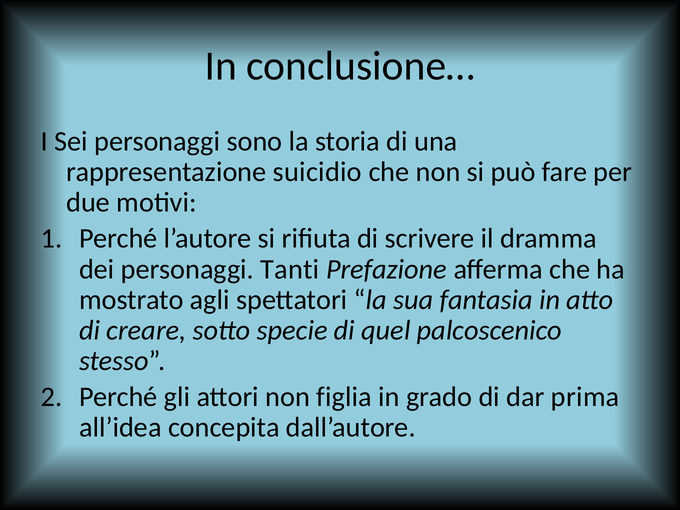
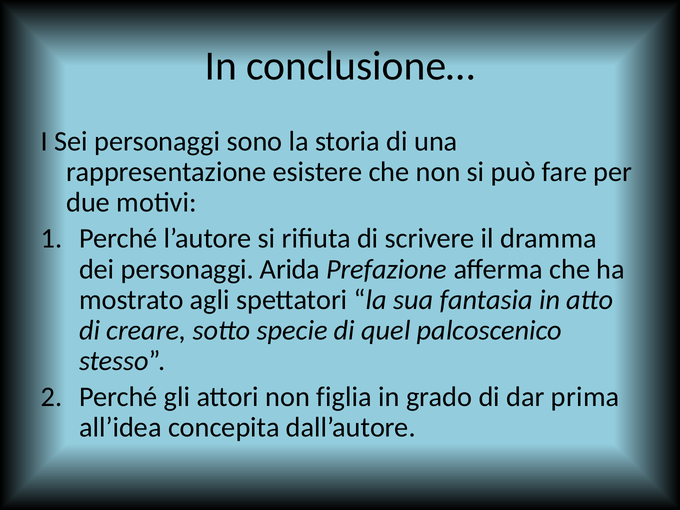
suicidio: suicidio -> esistere
Tanti: Tanti -> Arida
